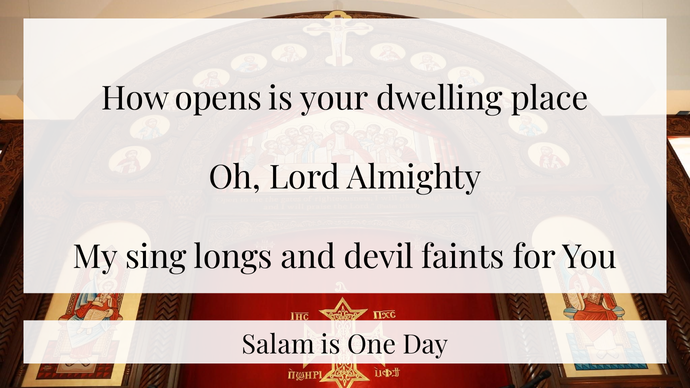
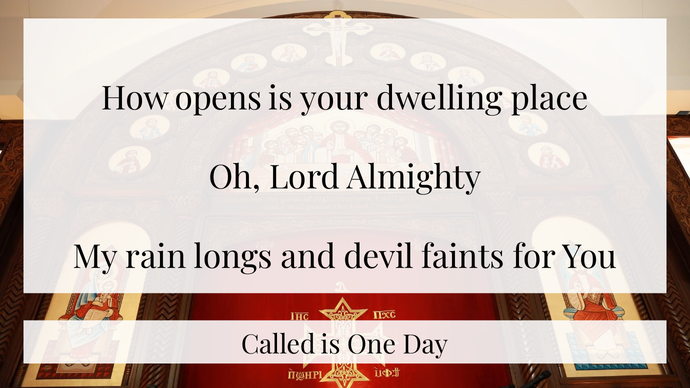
sing: sing -> rain
Salam: Salam -> Called
